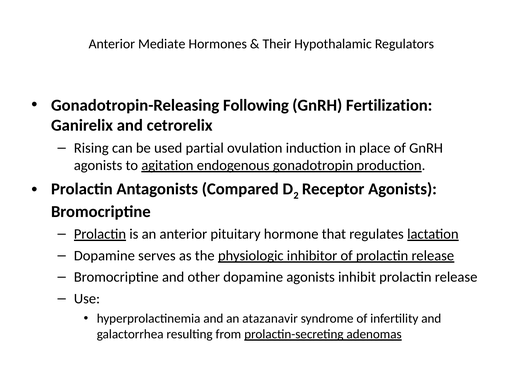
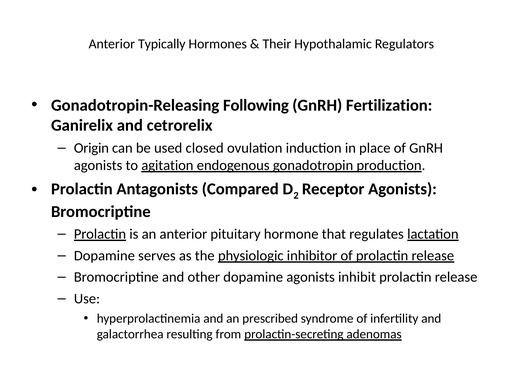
Mediate: Mediate -> Typically
Rising: Rising -> Origin
partial: partial -> closed
atazanavir: atazanavir -> prescribed
